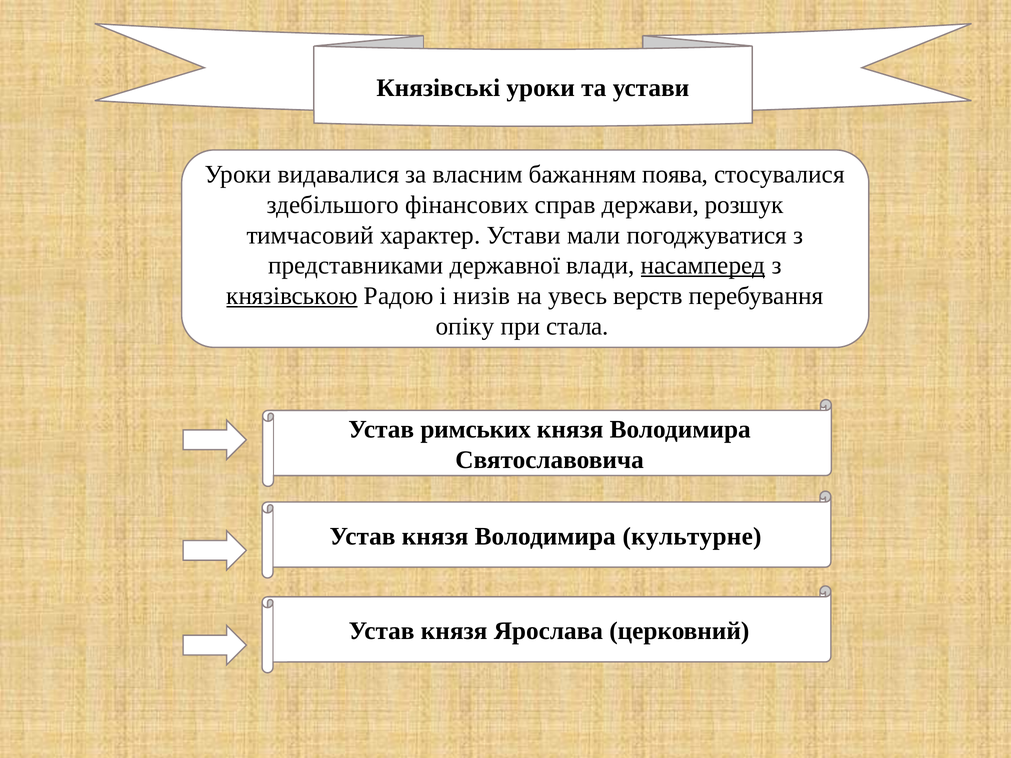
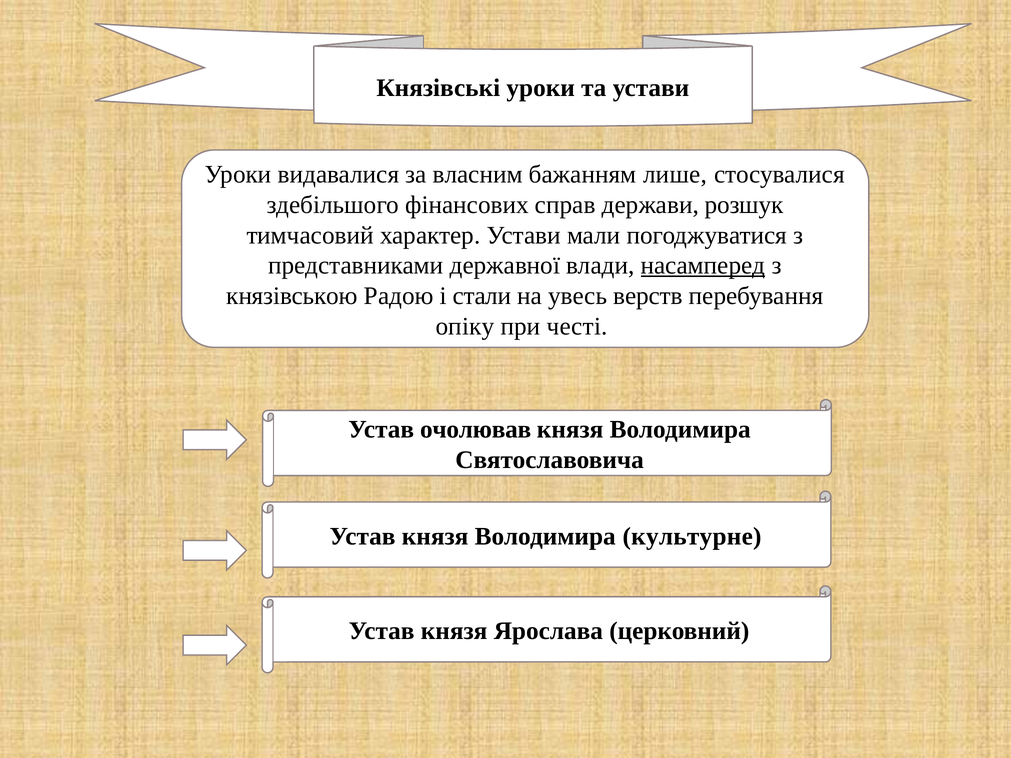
поява: поява -> лише
князівською underline: present -> none
низів: низів -> стали
стала: стала -> честі
римських: римських -> очолював
